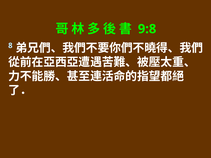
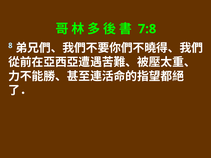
9:8: 9:8 -> 7:8
